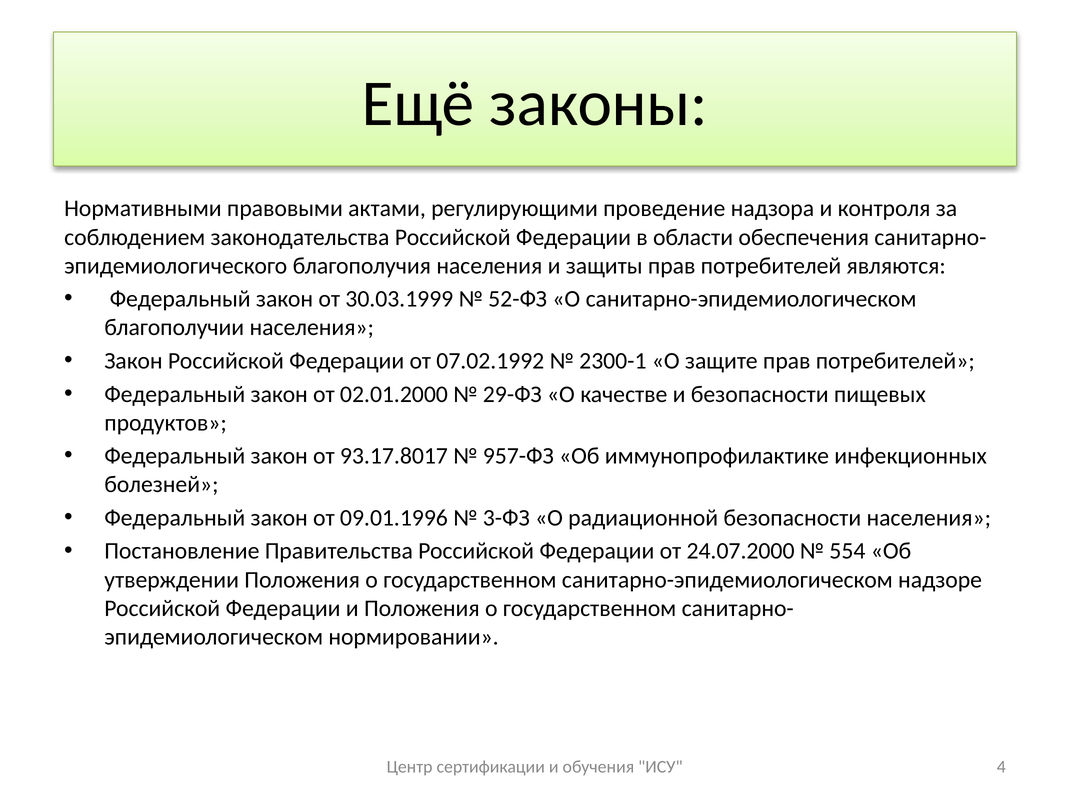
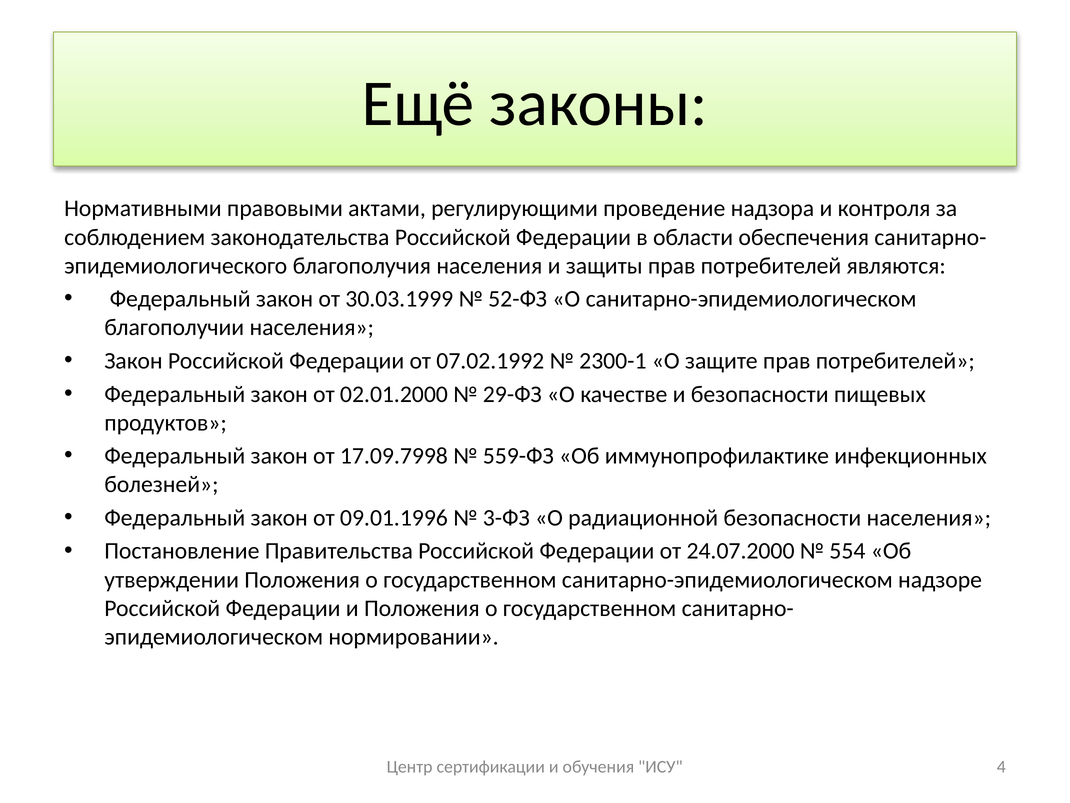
93.17.8017: 93.17.8017 -> 17.09.7998
957-ФЗ: 957-ФЗ -> 559-ФЗ
